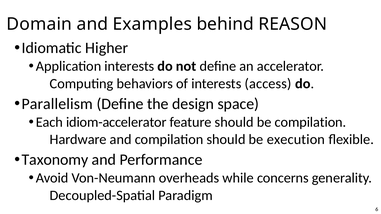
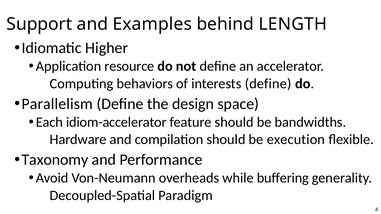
Domain: Domain -> Support
REASON: REASON -> LENGTH
Application interests: interests -> resource
interests access: access -> define
be compilation: compilation -> bandwidths
concerns: concerns -> buffering
